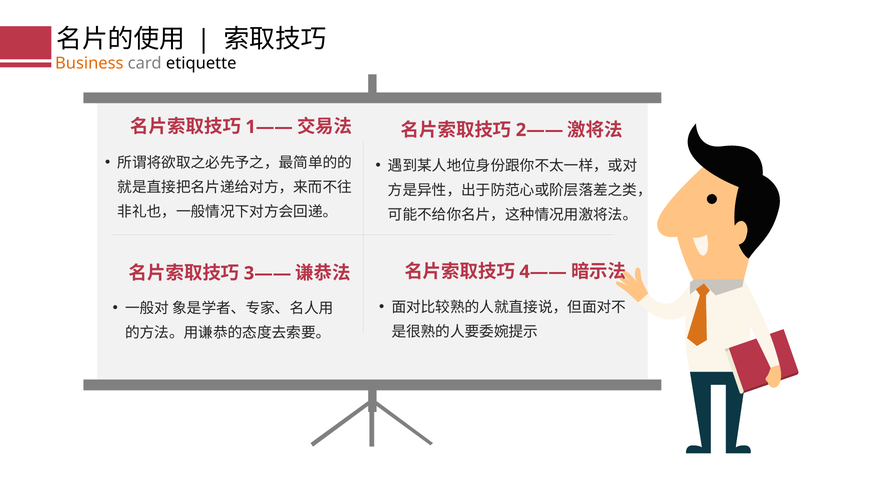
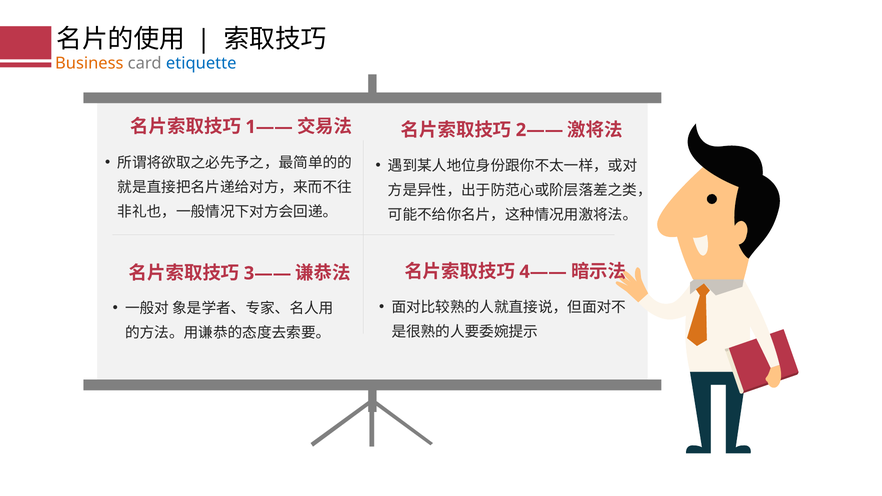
etiquette colour: black -> blue
